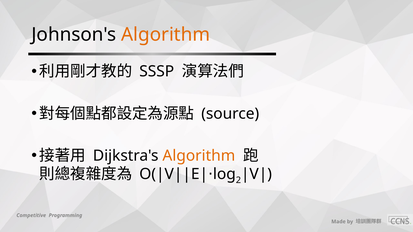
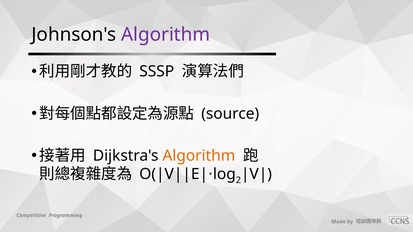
Algorithm at (166, 35) colour: orange -> purple
